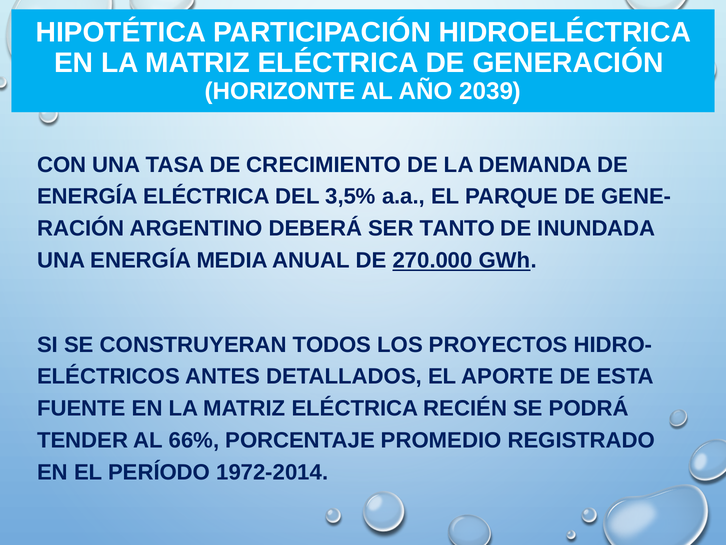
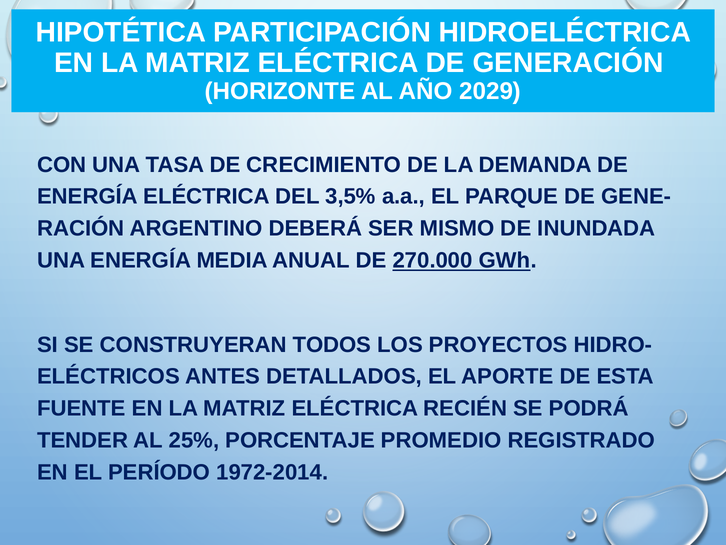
2039: 2039 -> 2029
TANTO: TANTO -> MISMO
66%: 66% -> 25%
